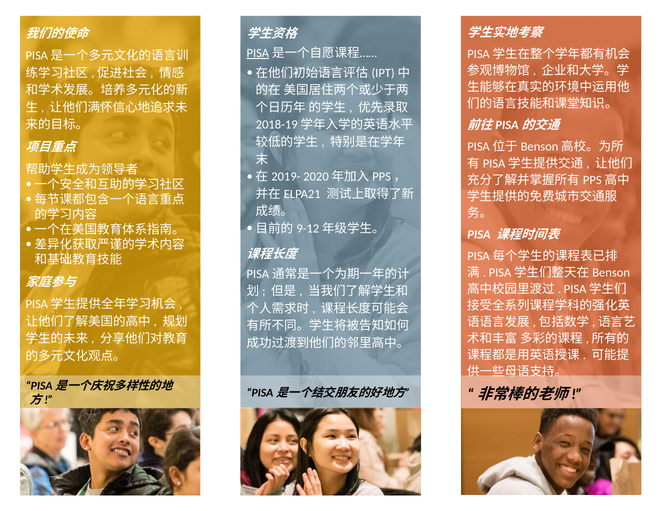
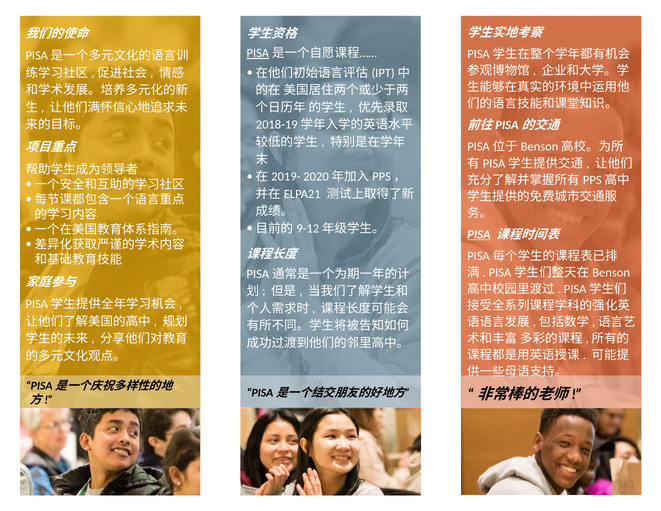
PISA at (479, 234) underline: none -> present
